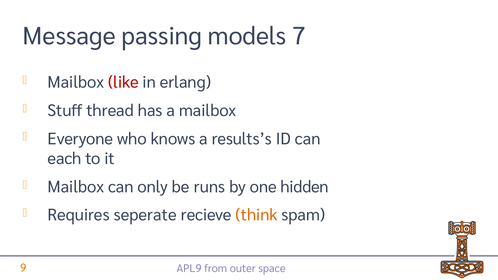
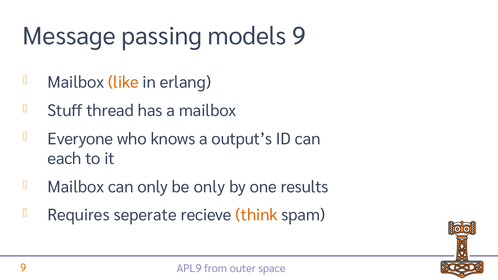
models 7: 7 -> 9
like colour: red -> orange
results’s: results’s -> output’s
be runs: runs -> only
hidden: hidden -> results
